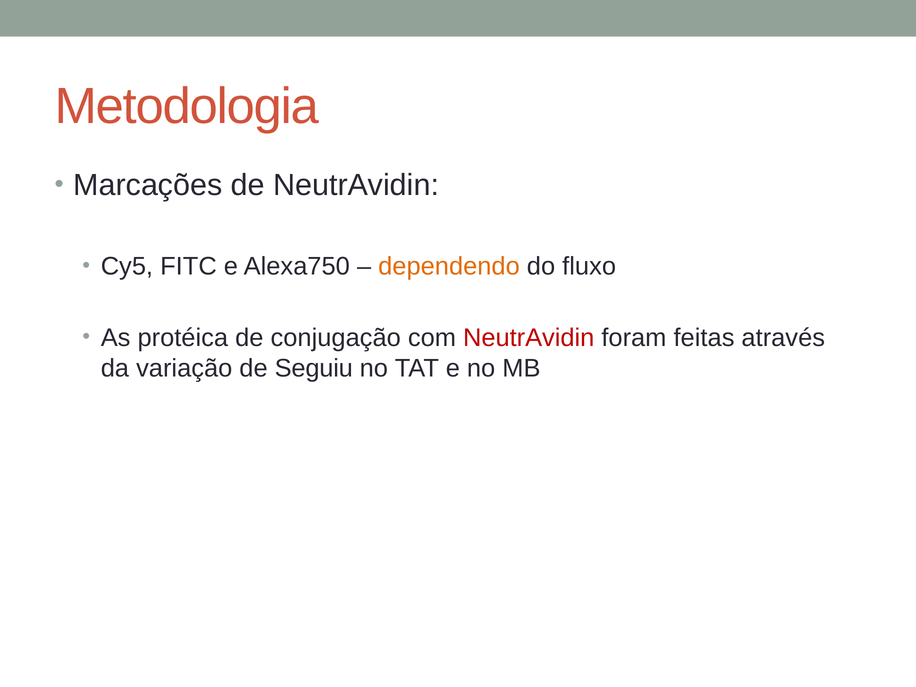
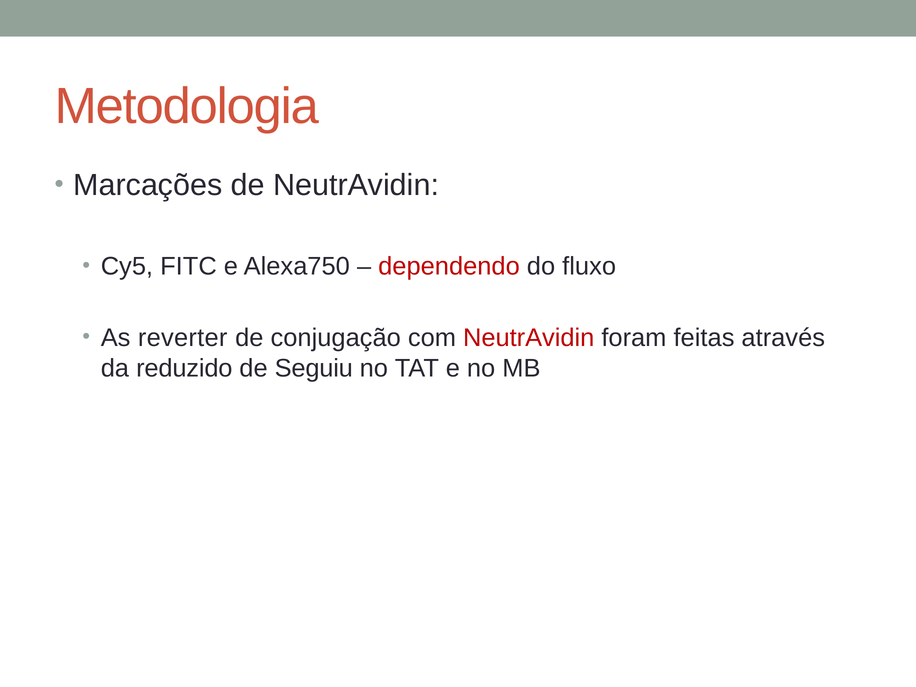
dependendo colour: orange -> red
protéica: protéica -> reverter
variação: variação -> reduzido
